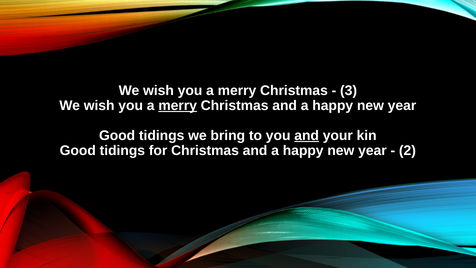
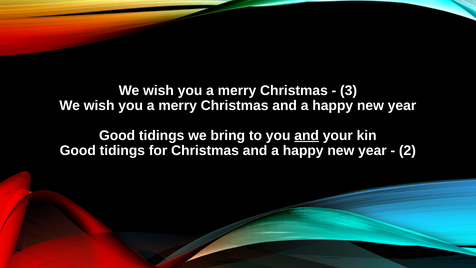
merry at (178, 105) underline: present -> none
